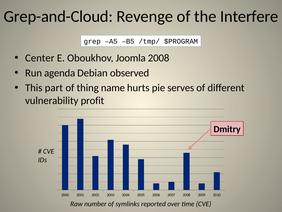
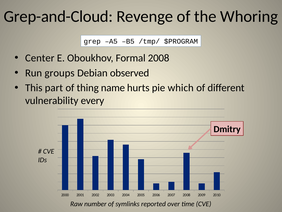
Interfere: Interfere -> Whoring
Joomla: Joomla -> Formal
agenda: agenda -> groups
serves: serves -> which
profit: profit -> every
